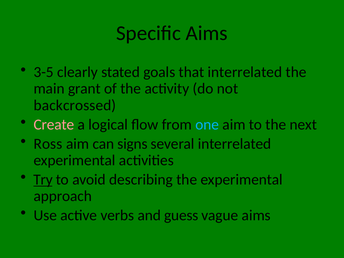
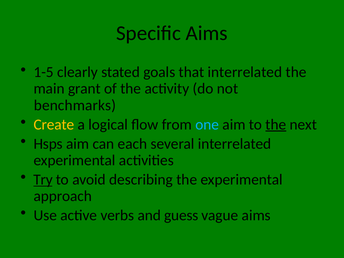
3-5: 3-5 -> 1-5
backcrossed: backcrossed -> benchmarks
Create colour: pink -> yellow
the at (276, 124) underline: none -> present
Ross: Ross -> Hsps
signs: signs -> each
